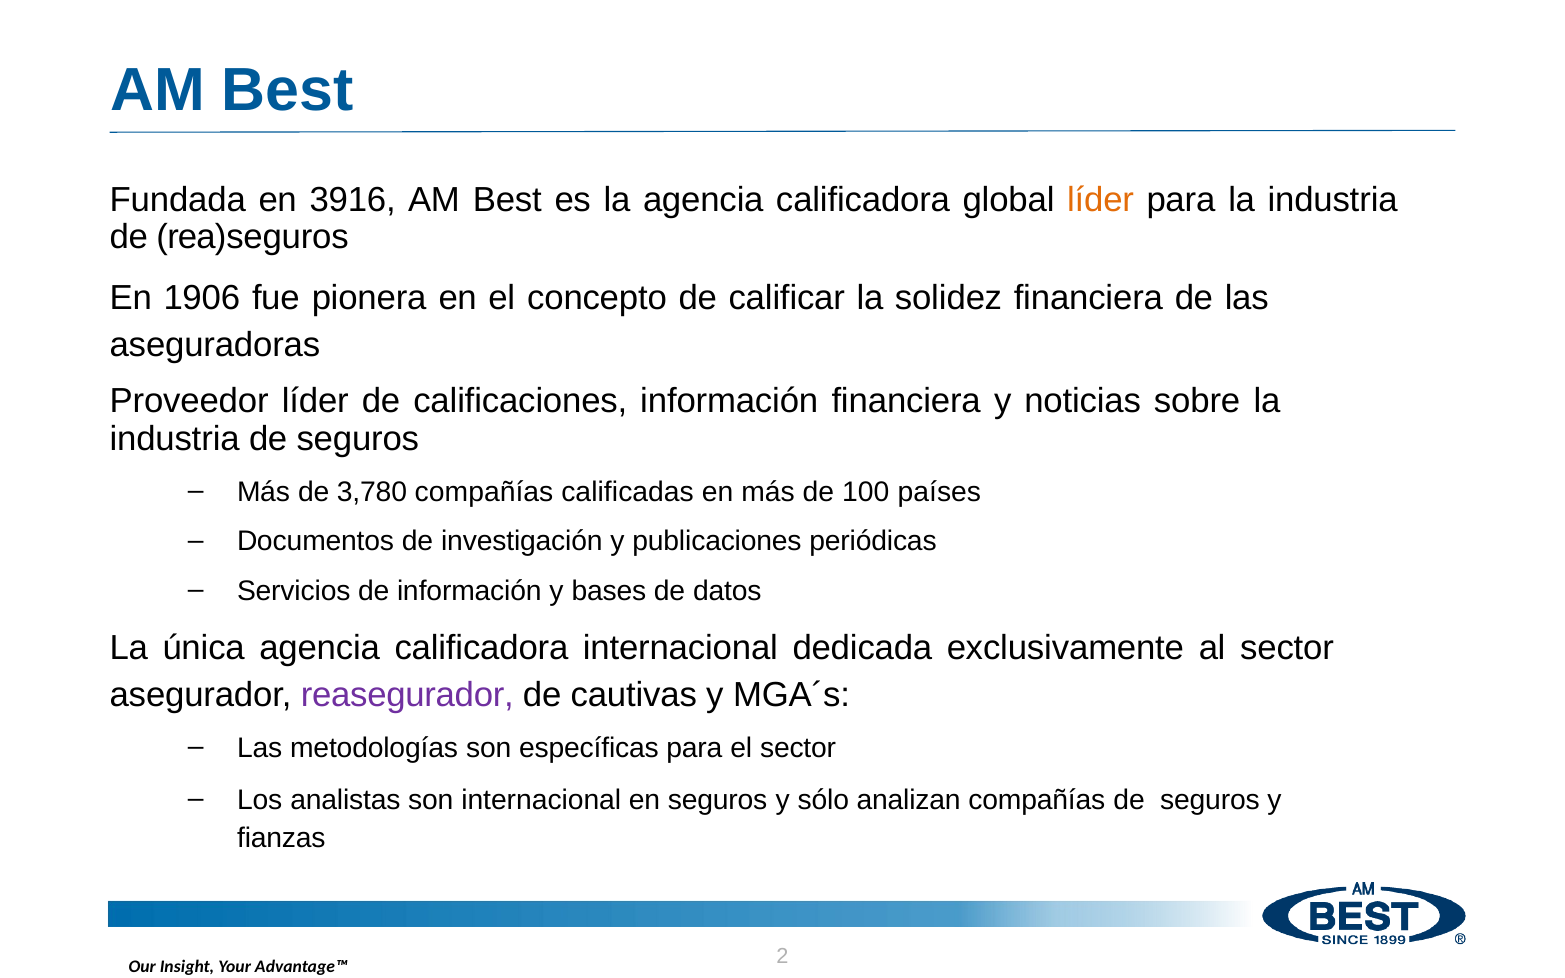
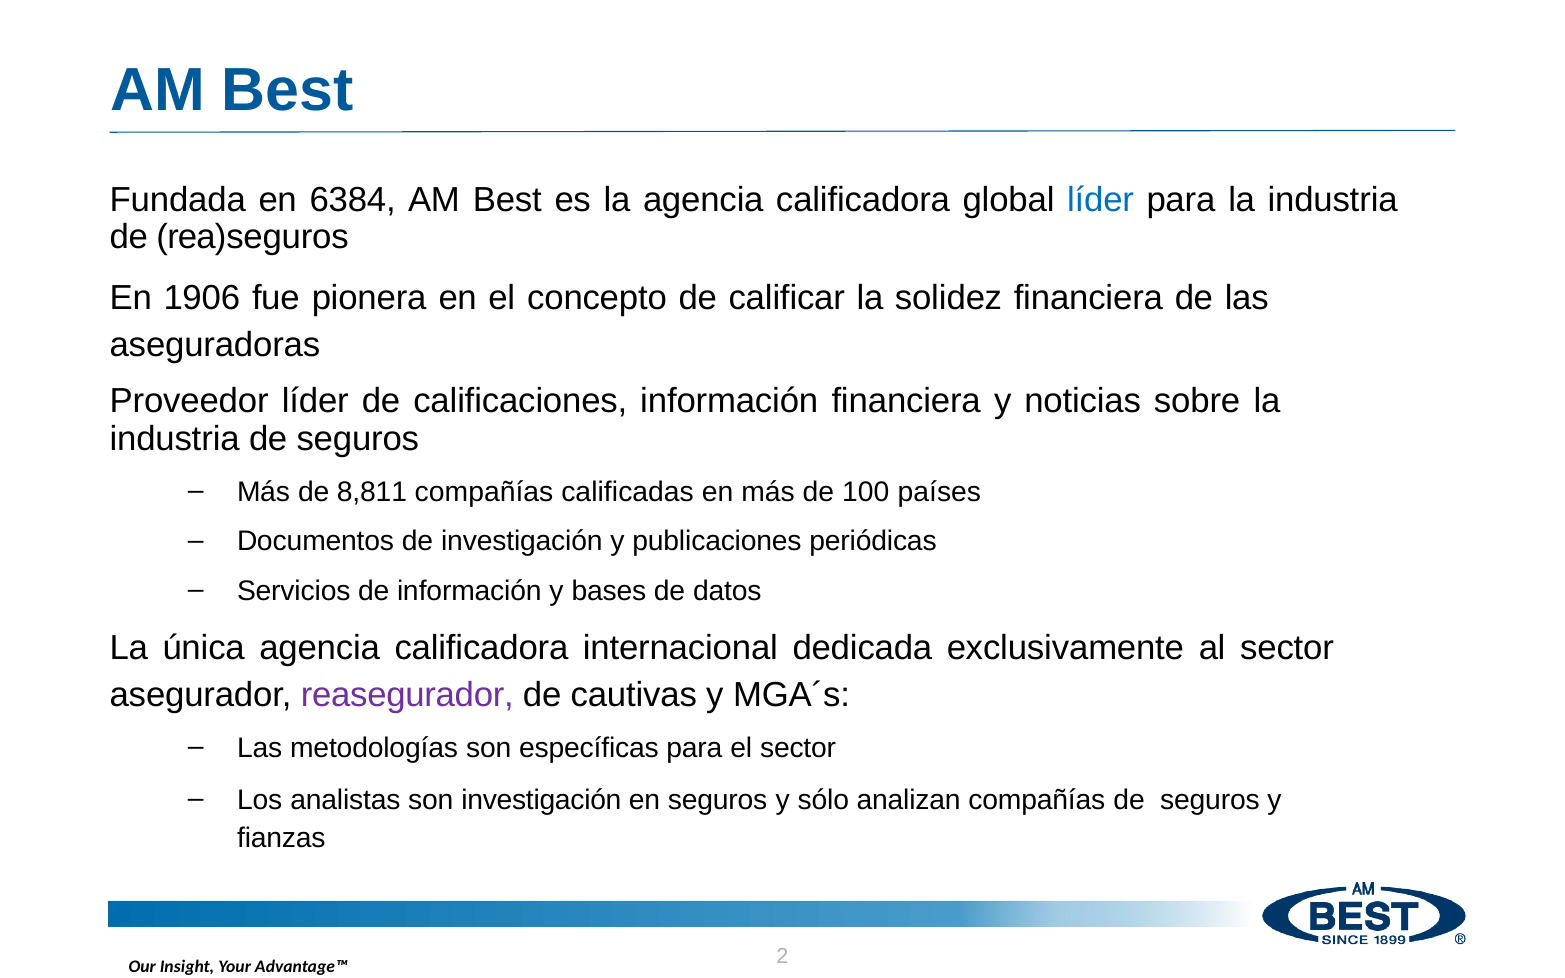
3916: 3916 -> 6384
líder at (1101, 200) colour: orange -> blue
3,780: 3,780 -> 8,811
son internacional: internacional -> investigación
